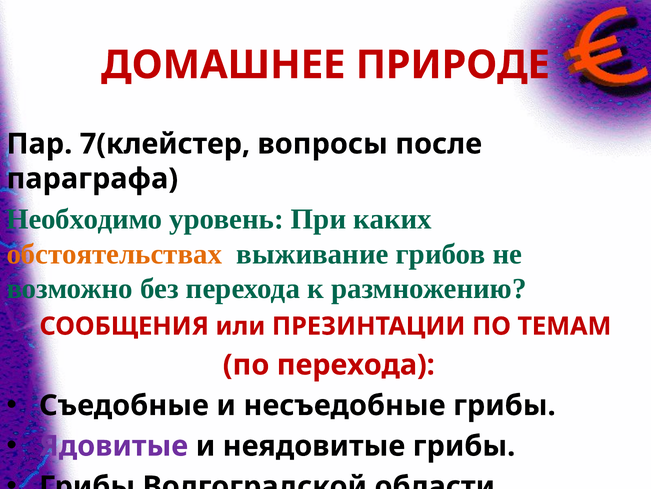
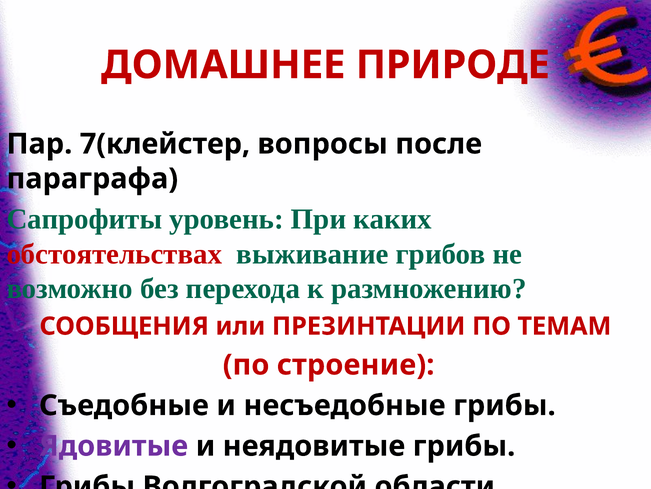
Необходимо: Необходимо -> Сапрофиты
обстоятельствах colour: orange -> red
по перехода: перехода -> строение
